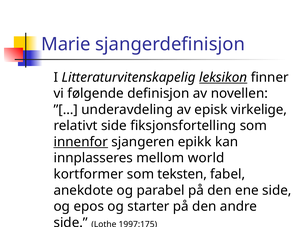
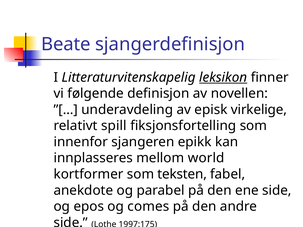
Marie: Marie -> Beate
relativt side: side -> spill
innenfor underline: present -> none
starter: starter -> comes
